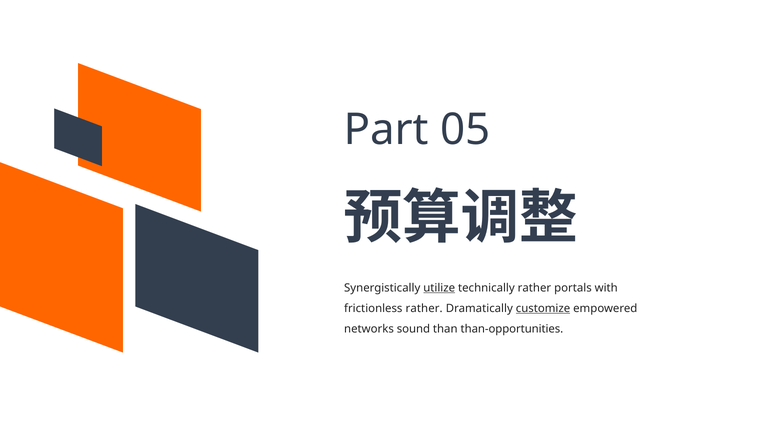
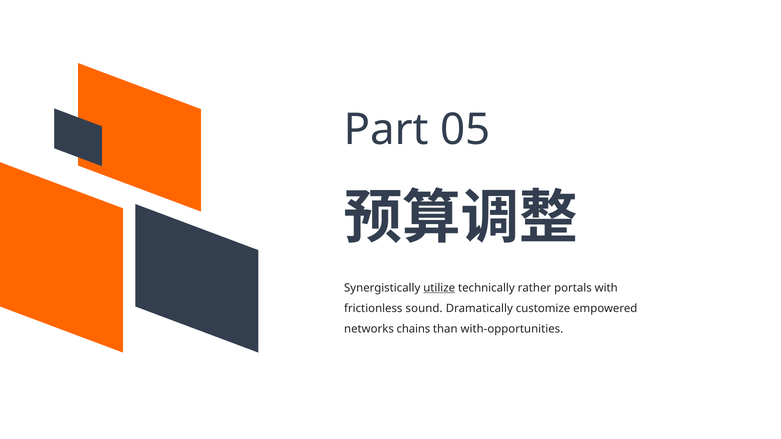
frictionless rather: rather -> sound
customize underline: present -> none
sound: sound -> chains
than-opportunities: than-opportunities -> with-opportunities
